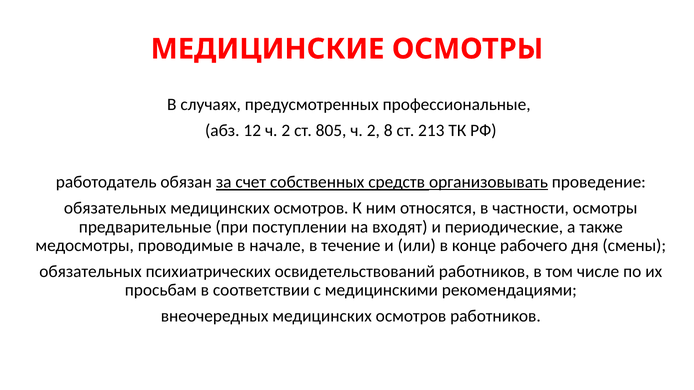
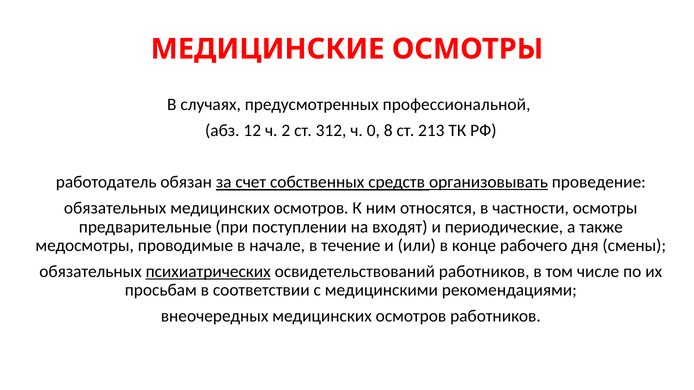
профессиональные: профессиональные -> профессиональной
805: 805 -> 312
2 at (373, 131): 2 -> 0
психиатрических underline: none -> present
